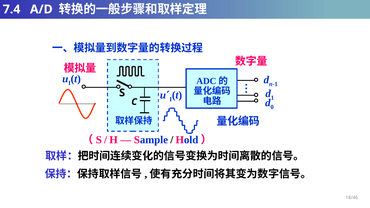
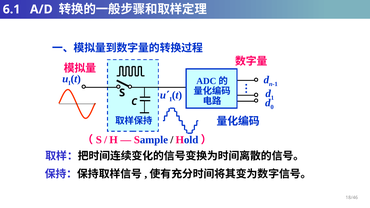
7.4: 7.4 -> 6.1
